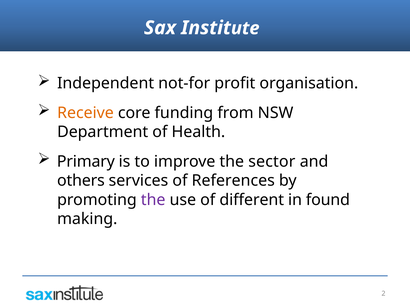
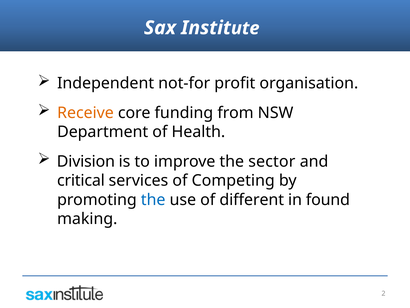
Primary: Primary -> Division
others: others -> critical
References: References -> Competing
the at (153, 199) colour: purple -> blue
